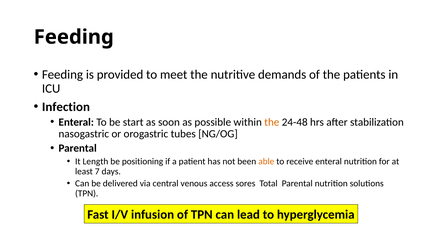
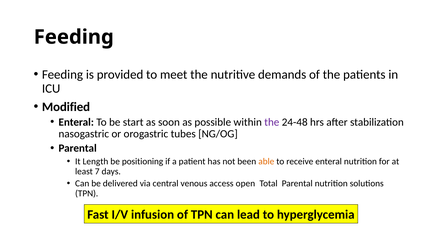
Infection: Infection -> Modified
the at (272, 122) colour: orange -> purple
sores: sores -> open
